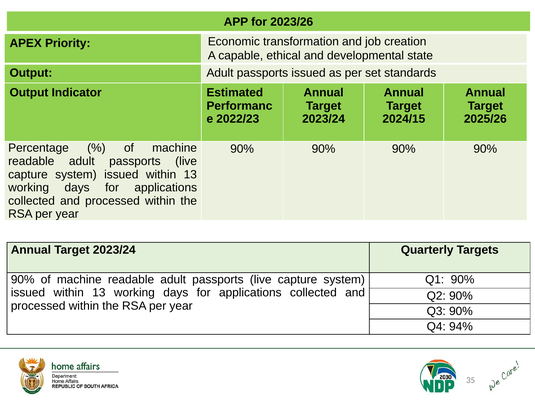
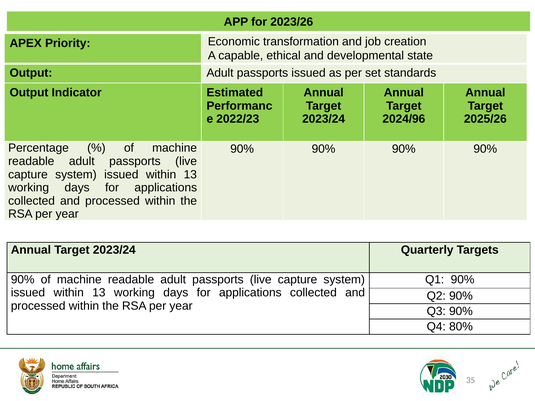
2024/15: 2024/15 -> 2024/96
94%: 94% -> 80%
